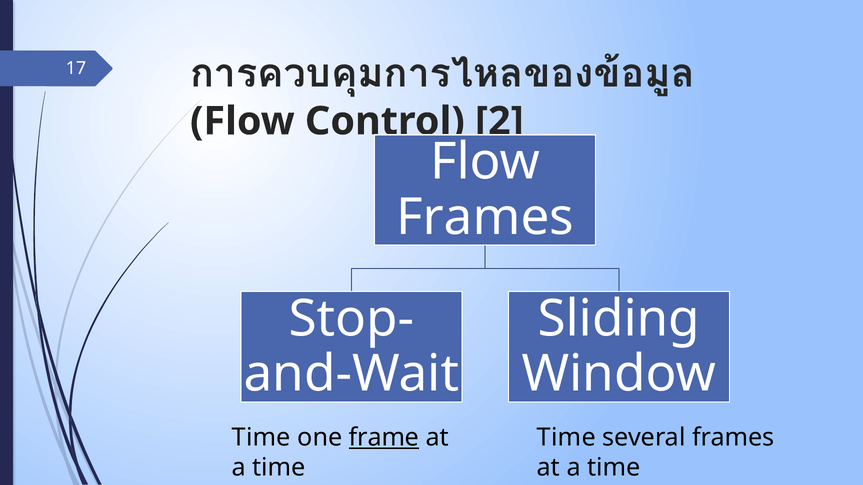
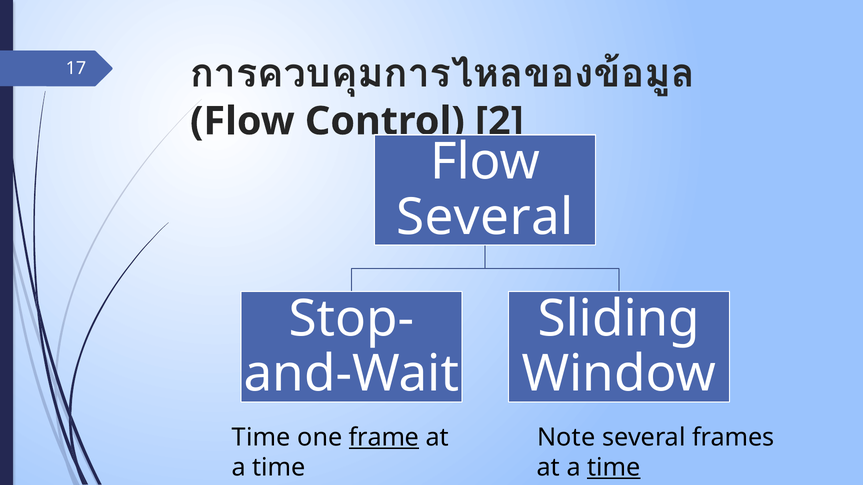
Frames at (485, 217): Frames -> Several
Time at (566, 438): Time -> Note
time at (614, 468) underline: none -> present
